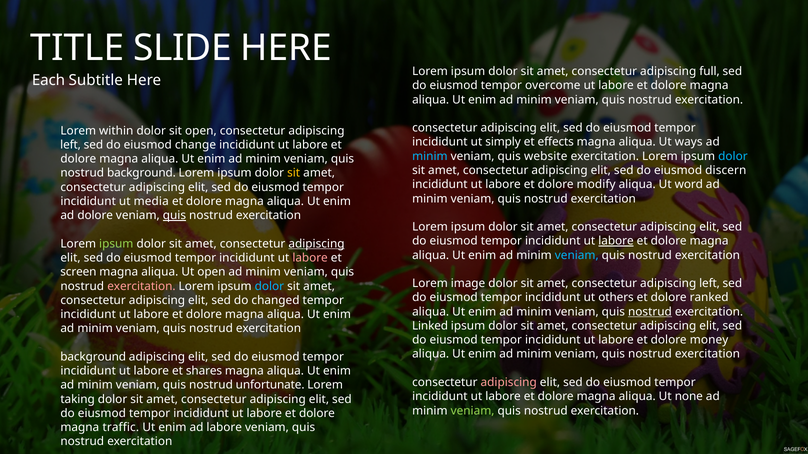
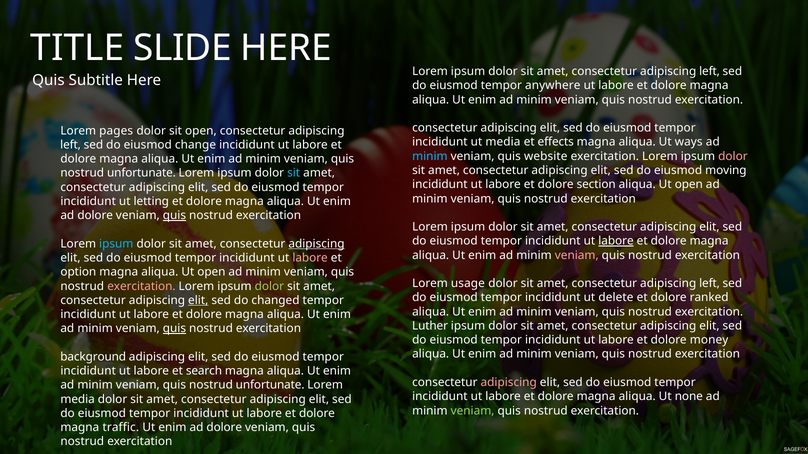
full at (710, 72): full -> left
Each at (49, 80): Each -> Quis
overcome: overcome -> anywhere
within: within -> pages
ut simply: simply -> media
dolor at (733, 156) colour: light blue -> pink
discern: discern -> moving
background at (141, 173): background -> unfortunate
sit at (294, 173) colour: yellow -> light blue
modify: modify -> section
word at (689, 185): word -> open
media: media -> letting
ipsum at (116, 244) colour: light green -> light blue
veniam at (577, 255) colour: light blue -> pink
screen: screen -> option
image: image -> usage
dolor at (269, 286) colour: light blue -> light green
others: others -> delete
elit at (198, 301) underline: none -> present
nostrud at (650, 312) underline: present -> none
Linked: Linked -> Luther
quis at (174, 329) underline: none -> present
shares: shares -> search
taking at (78, 400): taking -> media
labore at (224, 428): labore -> dolore
